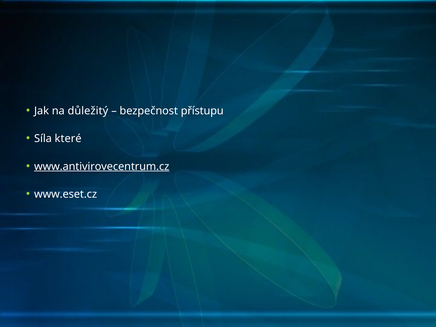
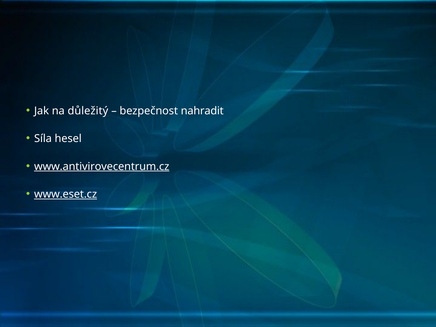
přístupu: přístupu -> nahradit
které: které -> hesel
www.eset.cz underline: none -> present
